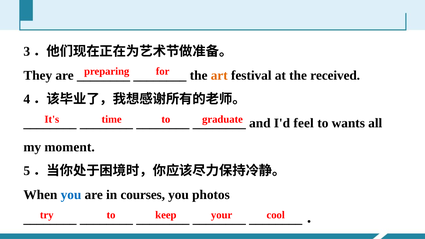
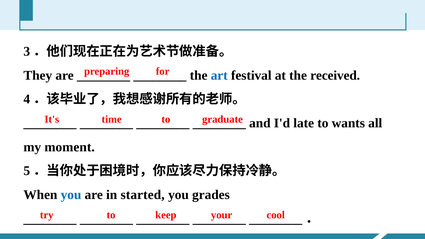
art colour: orange -> blue
feel: feel -> late
courses: courses -> started
photos: photos -> grades
